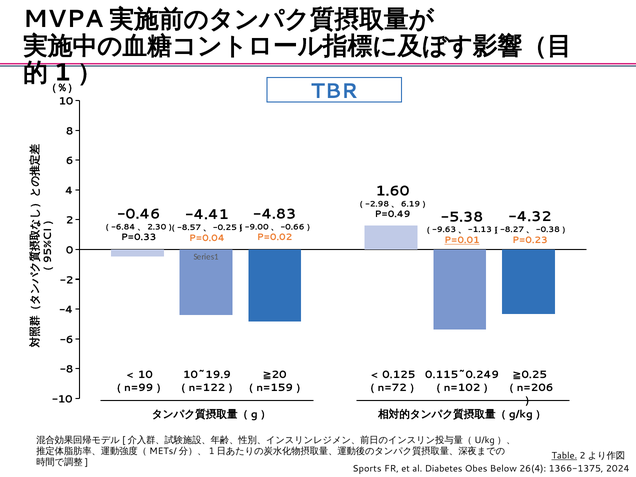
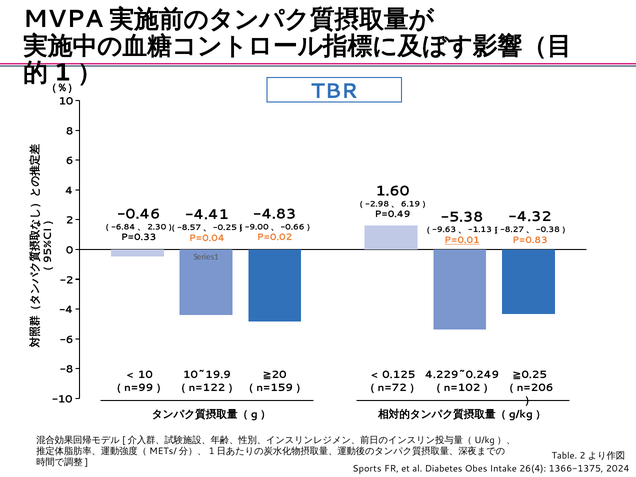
P=0.23: P=0.23 -> P=0.83
0.115~0.249: 0.115~0.249 -> 4.229~0.249
Table underline: present -> none
Below: Below -> Intake
